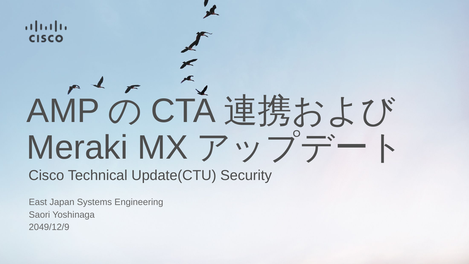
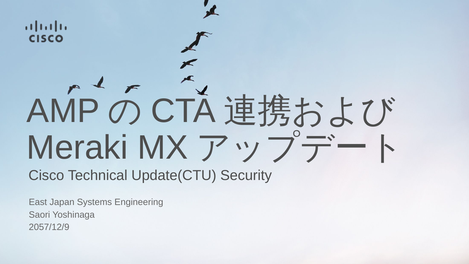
2049/12/9: 2049/12/9 -> 2057/12/9
